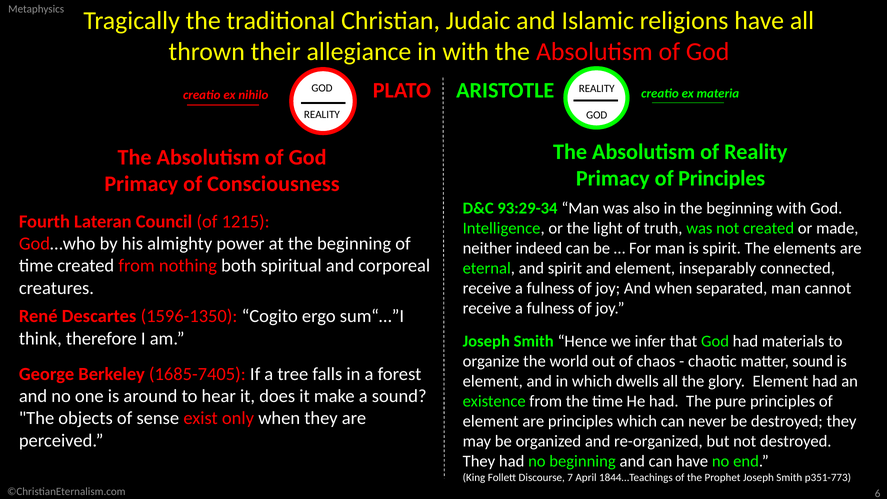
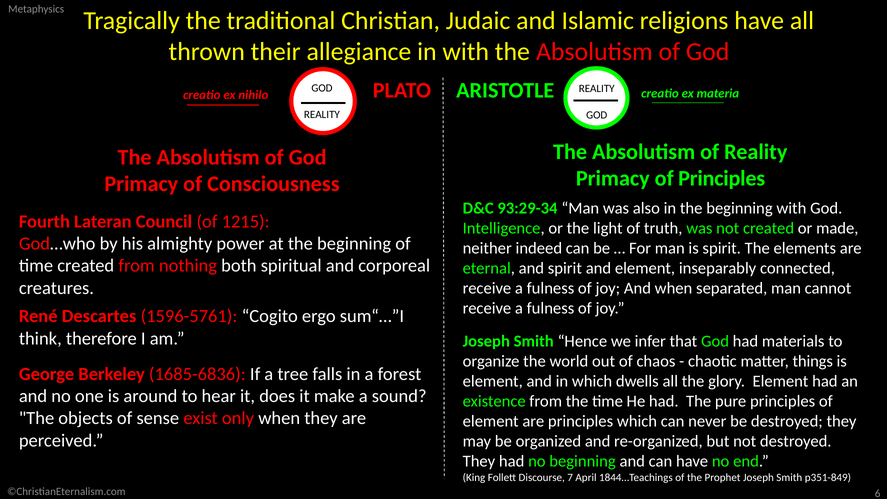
1596-1350: 1596-1350 -> 1596-5761
matter sound: sound -> things
1685-7405: 1685-7405 -> 1685-6836
p351-773: p351-773 -> p351-849
